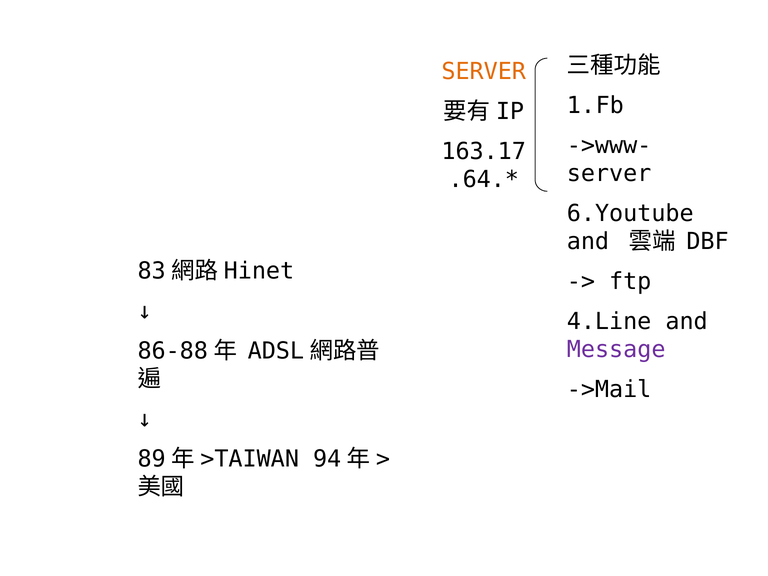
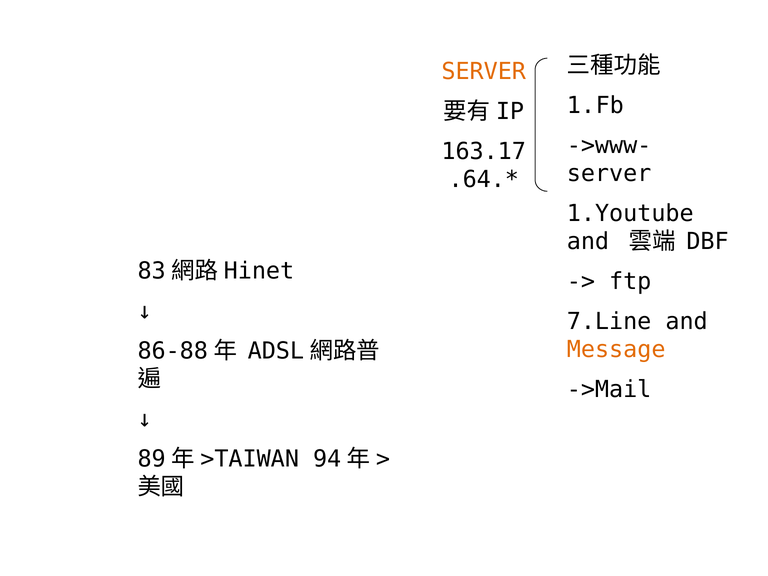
6.Youtube: 6.Youtube -> 1.Youtube
4.Line: 4.Line -> 7.Line
Message colour: purple -> orange
